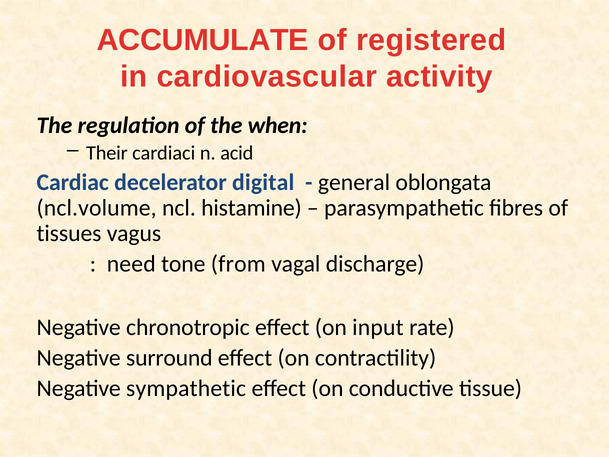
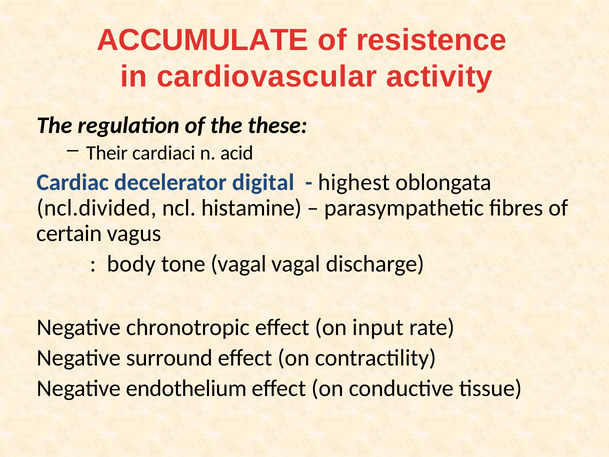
registered: registered -> resistence
when: when -> these
general: general -> highest
ncl.volume: ncl.volume -> ncl.divided
tissues: tissues -> certain
need: need -> body
tone from: from -> vagal
sympathetic: sympathetic -> endothelium
